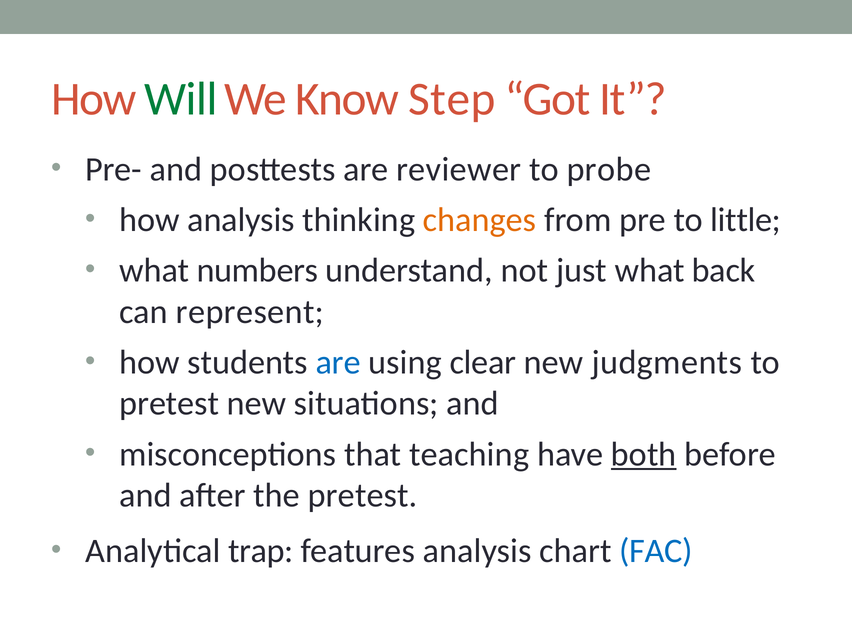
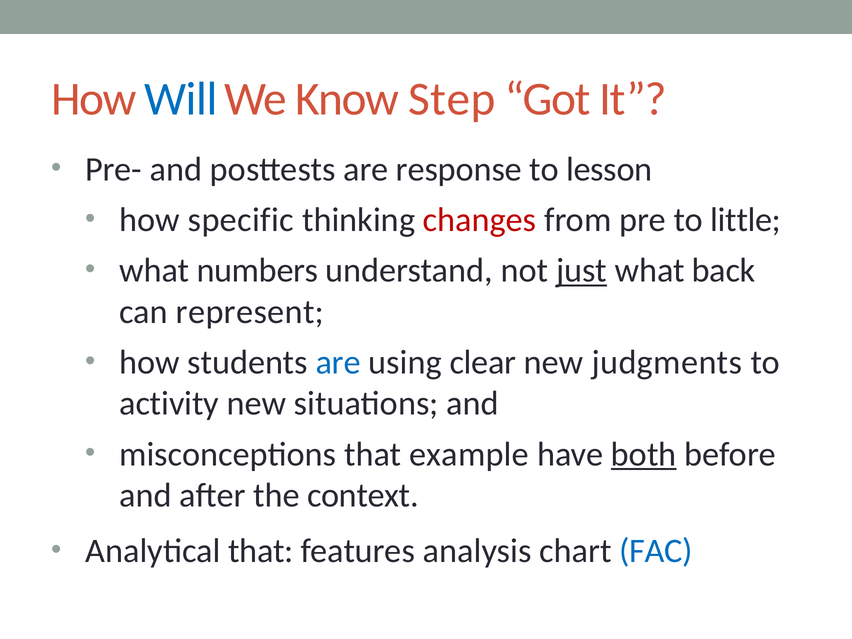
Will colour: green -> blue
reviewer: reviewer -> response
probe: probe -> lesson
how analysis: analysis -> specific
changes colour: orange -> red
just underline: none -> present
pretest at (169, 404): pretest -> activity
teaching: teaching -> example
the pretest: pretest -> context
Analytical trap: trap -> that
